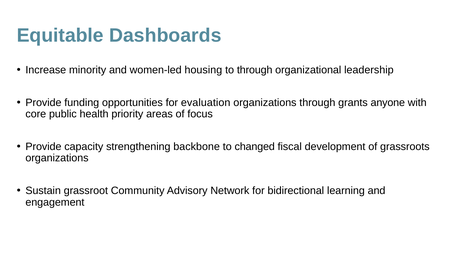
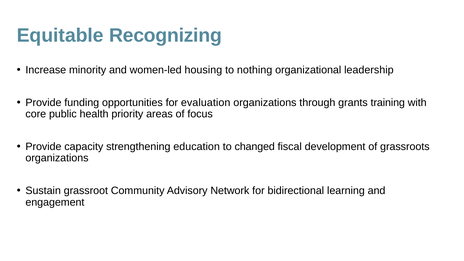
Dashboards: Dashboards -> Recognizing
to through: through -> nothing
anyone: anyone -> training
backbone: backbone -> education
